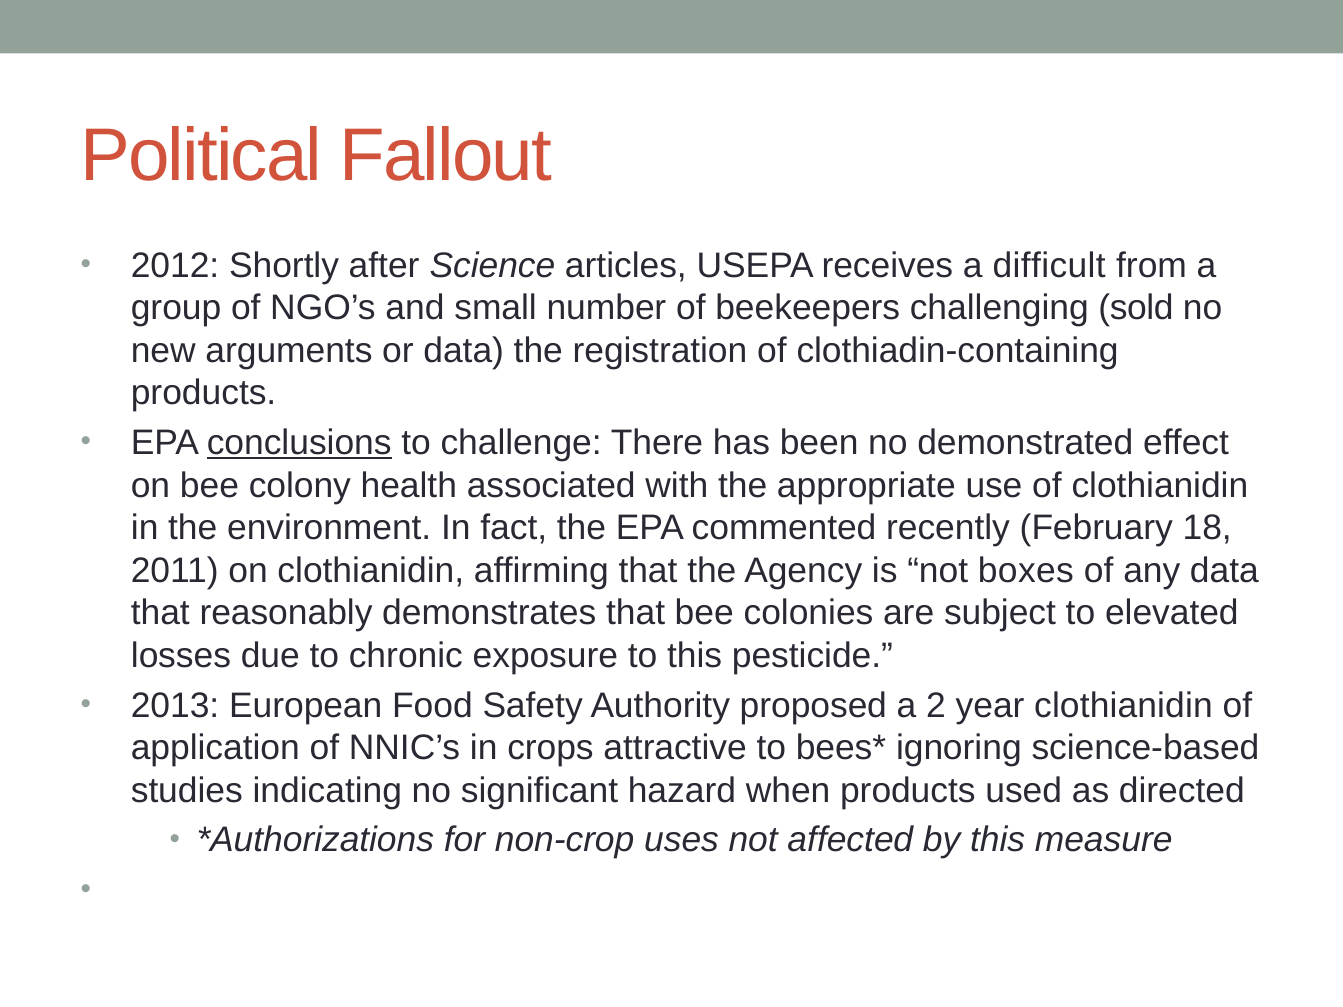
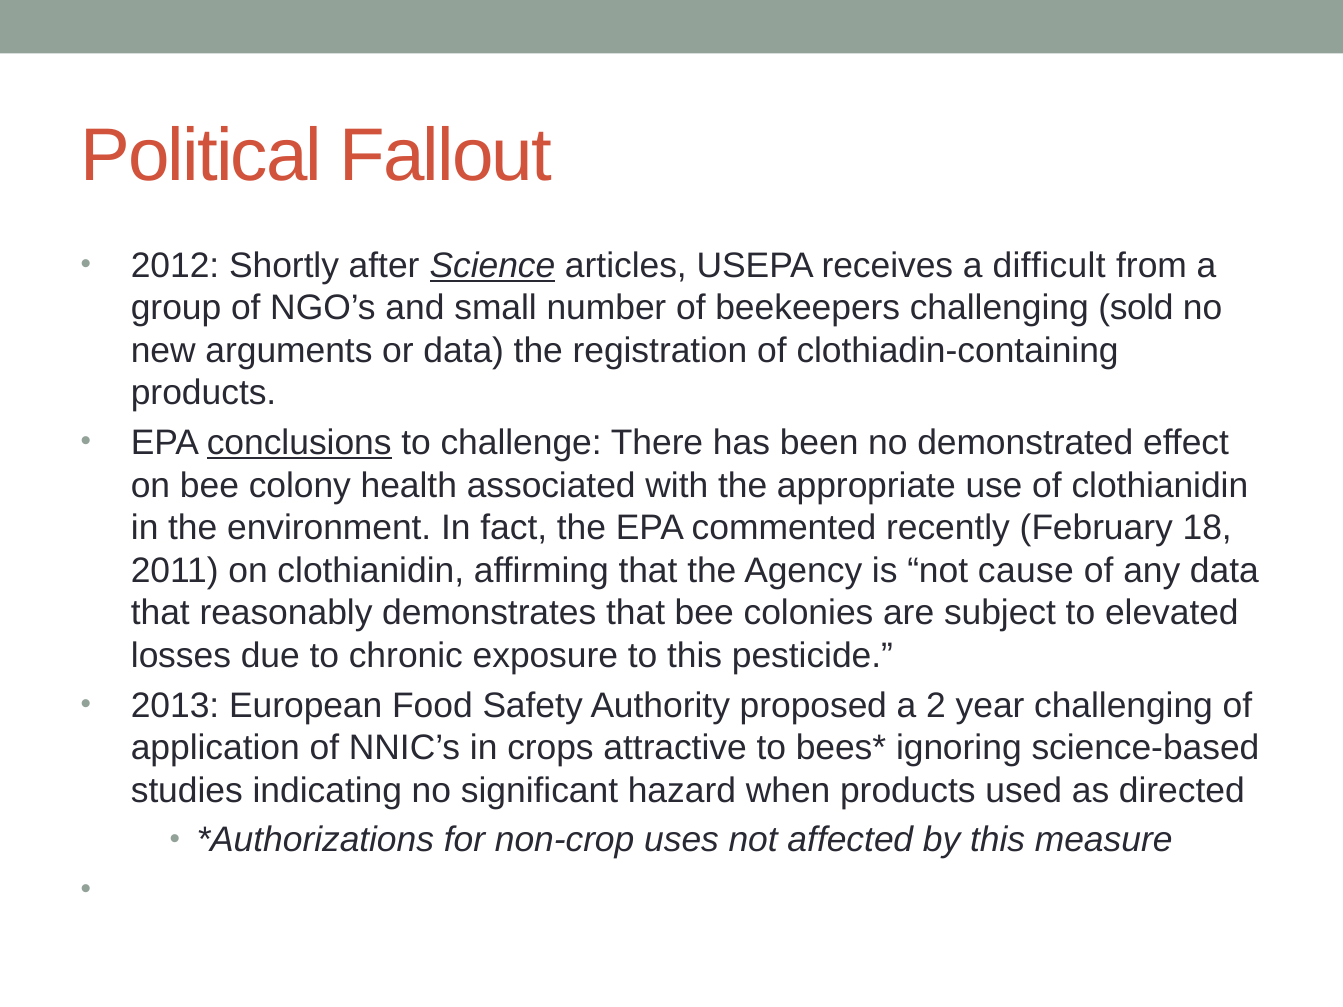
Science underline: none -> present
boxes: boxes -> cause
year clothianidin: clothianidin -> challenging
